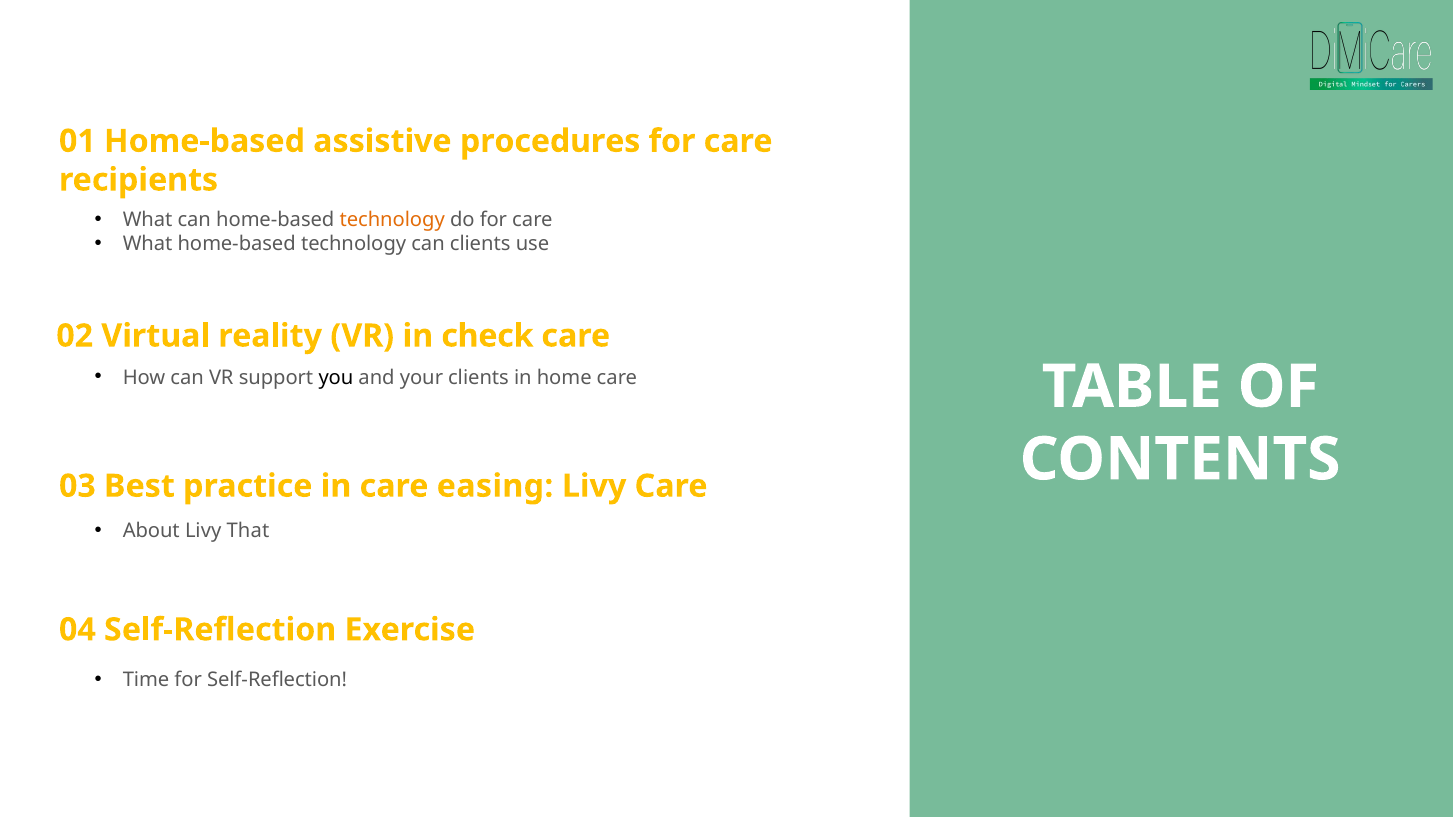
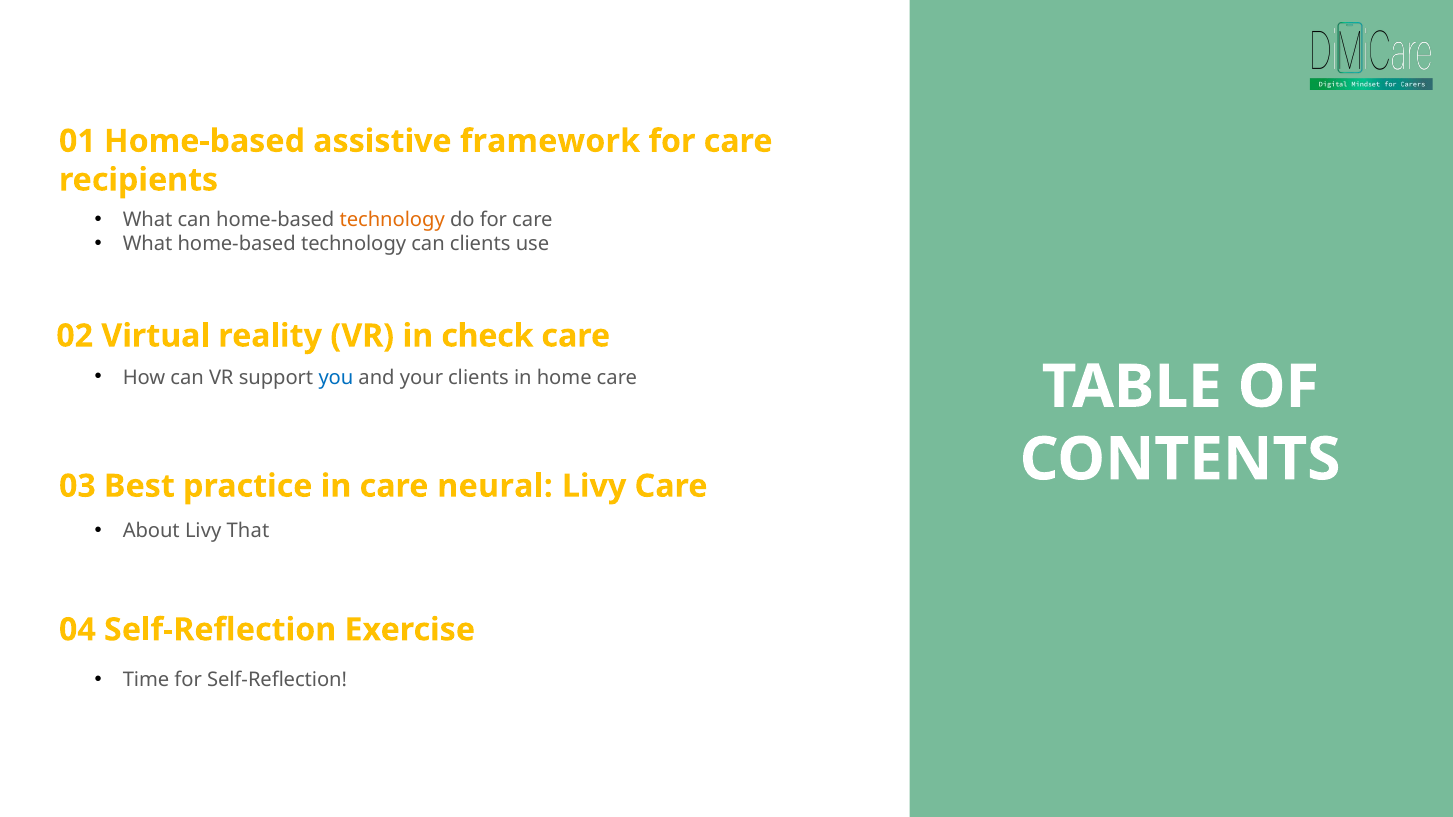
procedures: procedures -> framework
you colour: black -> blue
easing: easing -> neural
